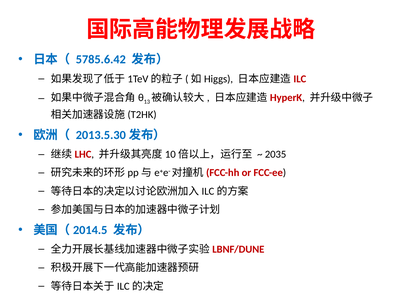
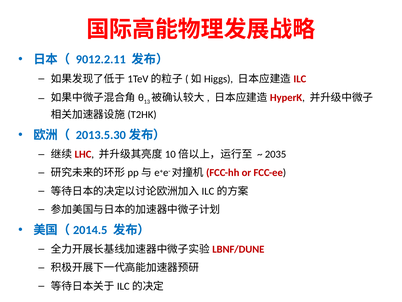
5785.6.42: 5785.6.42 -> 9012.2.11
